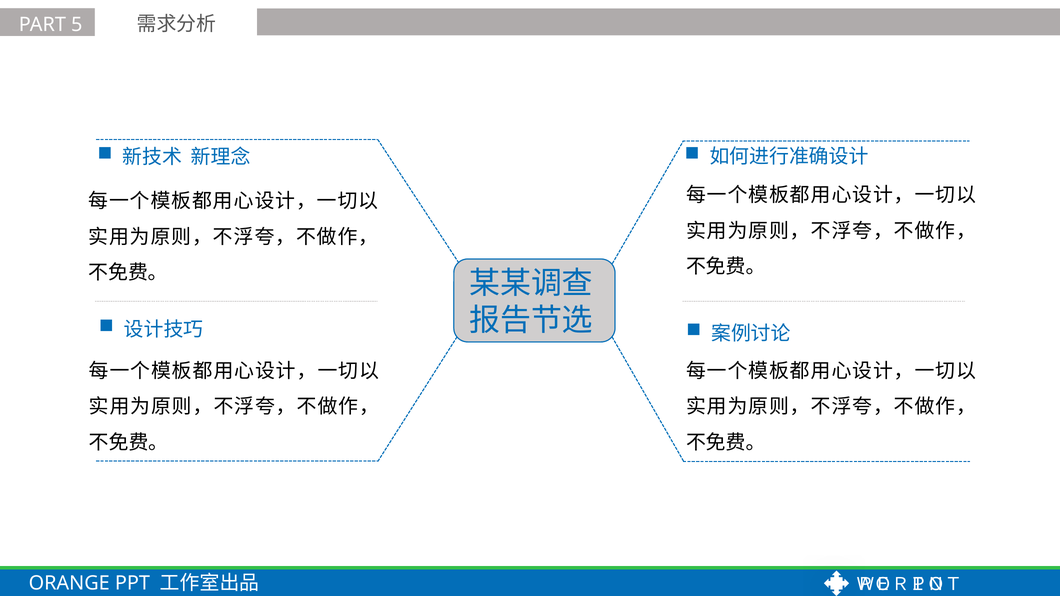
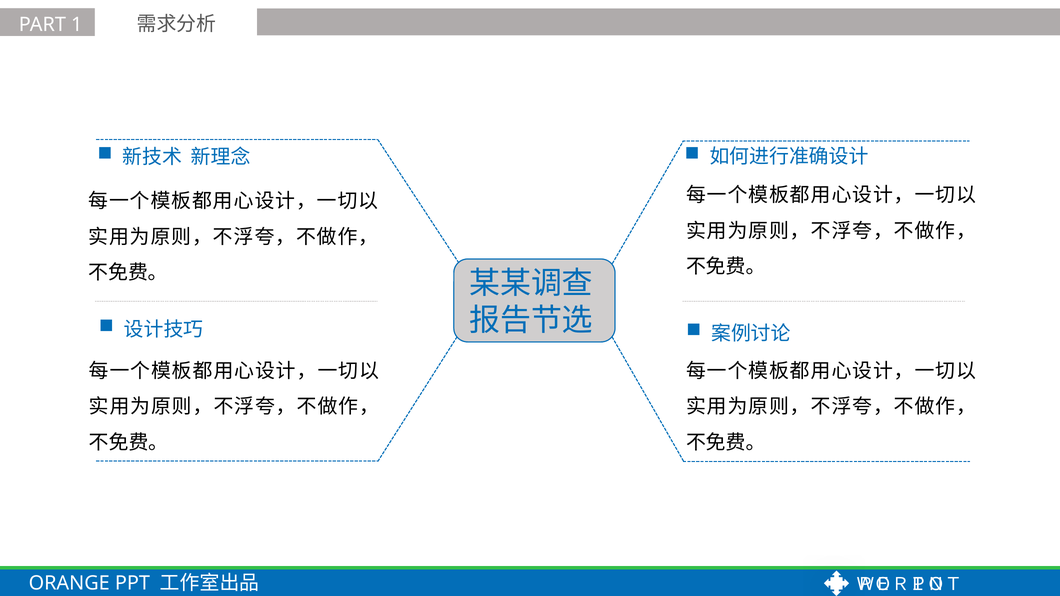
5: 5 -> 1
